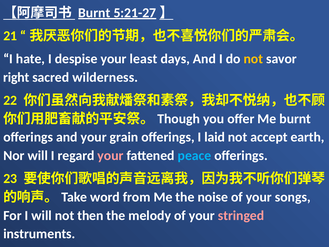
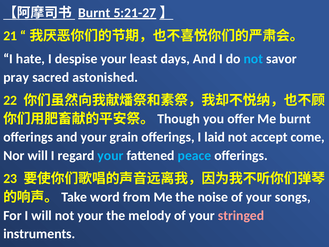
not at (253, 59) colour: yellow -> light blue
right: right -> pray
wilderness: wilderness -> astonished
earth: earth -> come
your at (110, 155) colour: pink -> light blue
not then: then -> your
